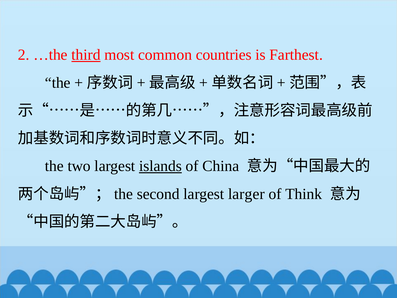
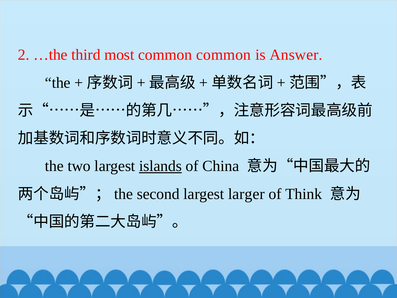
third underline: present -> none
common countries: countries -> common
Farthest: Farthest -> Answer
